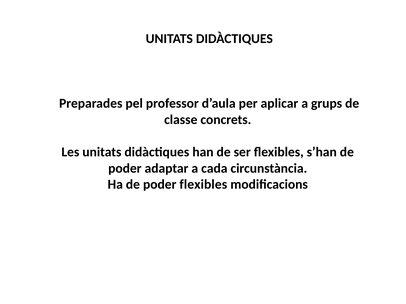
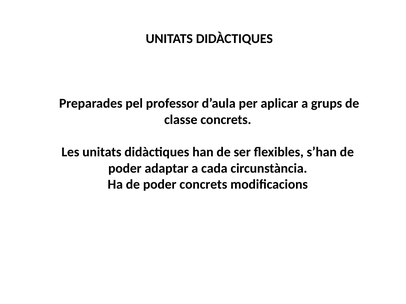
poder flexibles: flexibles -> concrets
